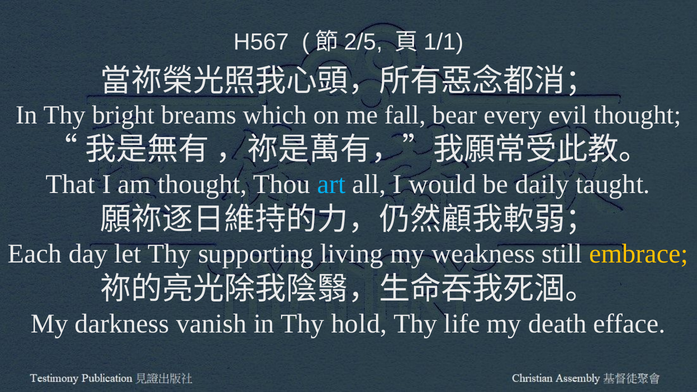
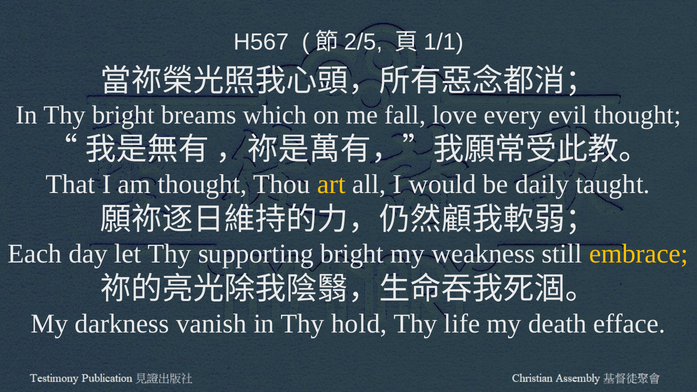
bear: bear -> love
art colour: light blue -> yellow
supporting living: living -> bright
